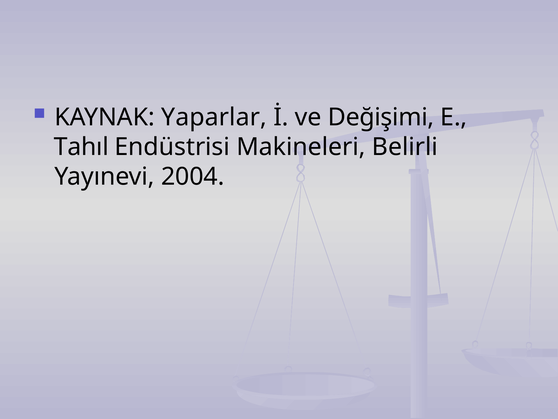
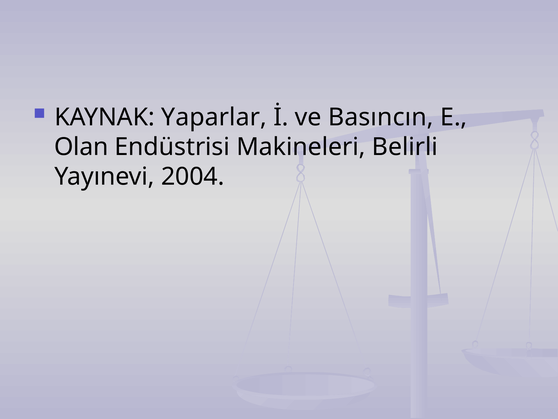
Değişimi: Değişimi -> Basıncın
Tahıl: Tahıl -> Olan
